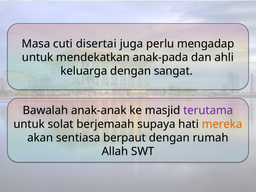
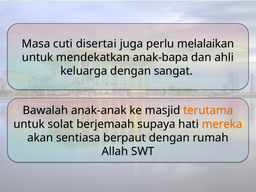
mengadap: mengadap -> melalaikan
anak-pada: anak-pada -> anak-bapa
terutama colour: purple -> orange
